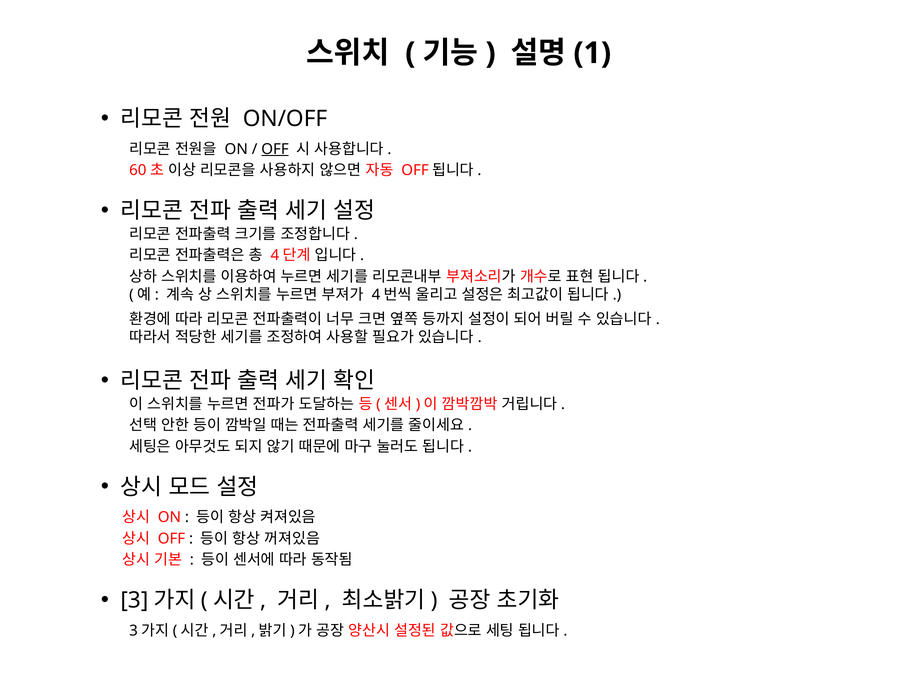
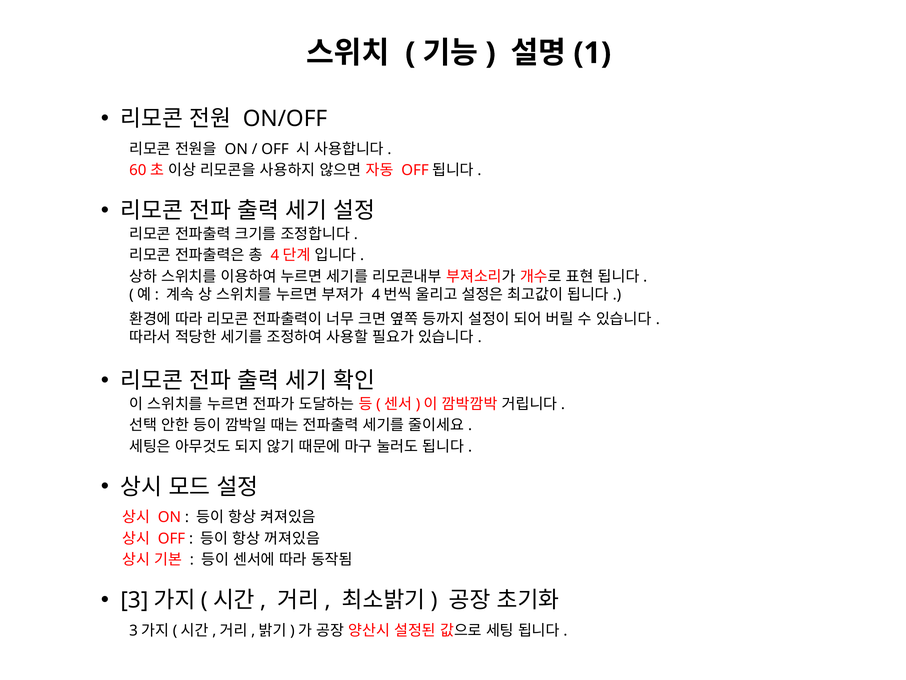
OFF at (275, 149) underline: present -> none
